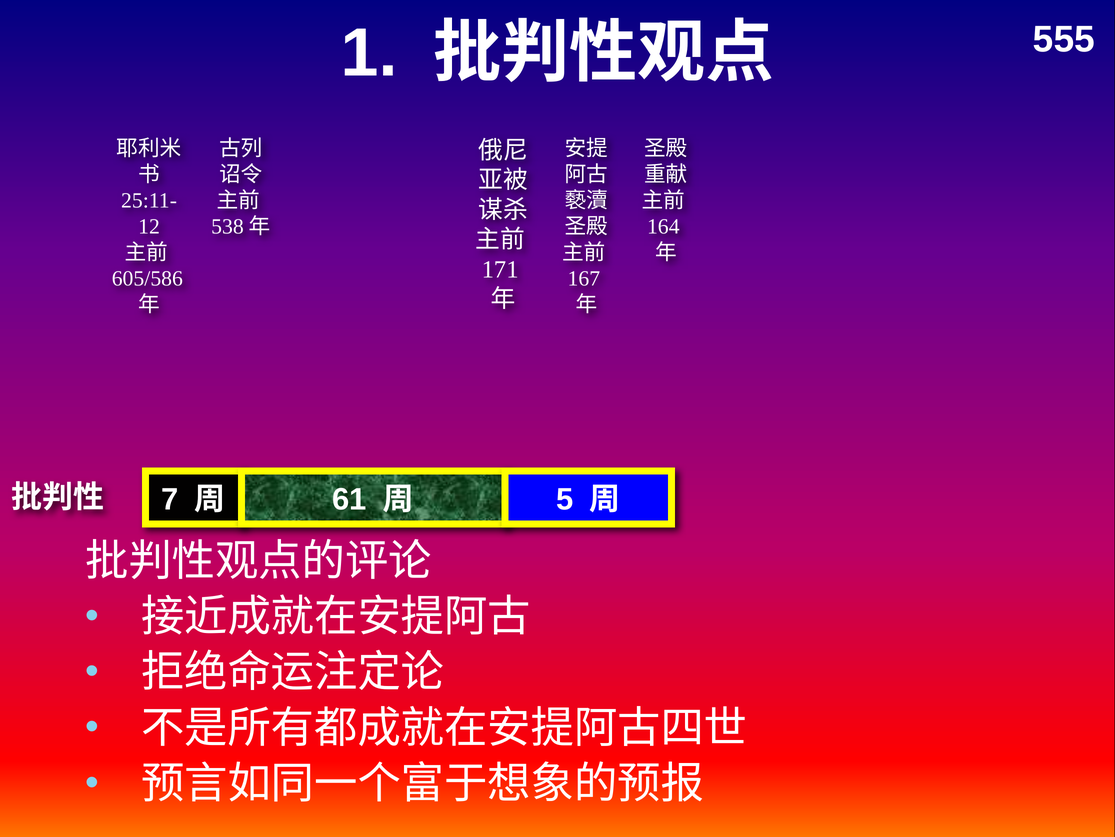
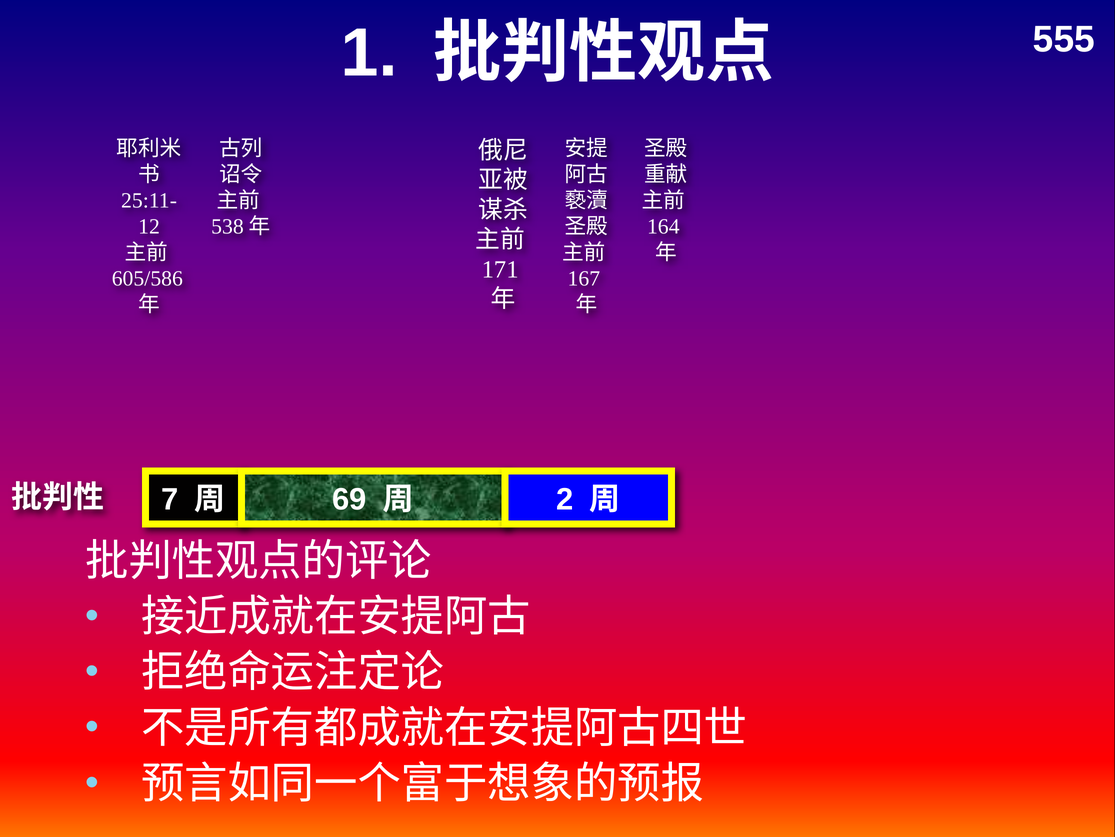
61: 61 -> 69
5: 5 -> 2
